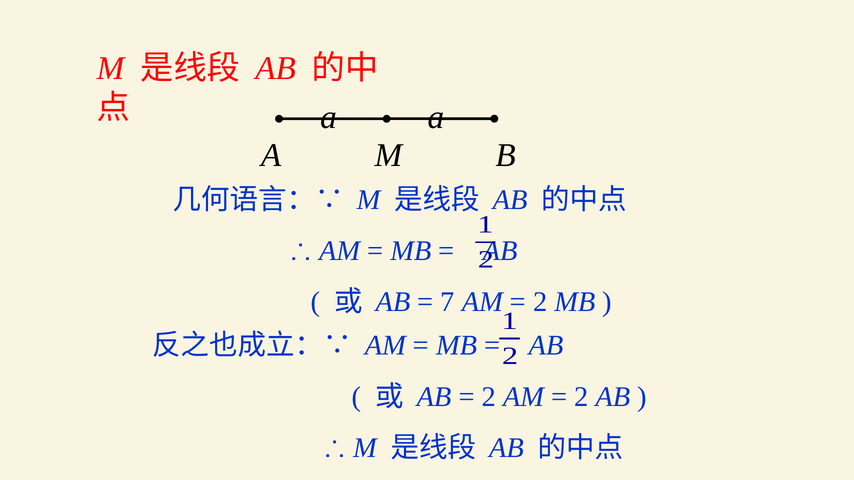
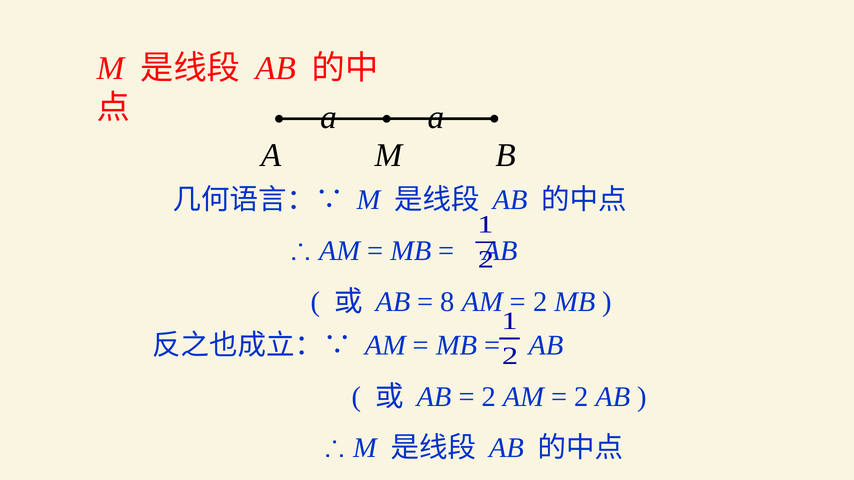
7: 7 -> 8
